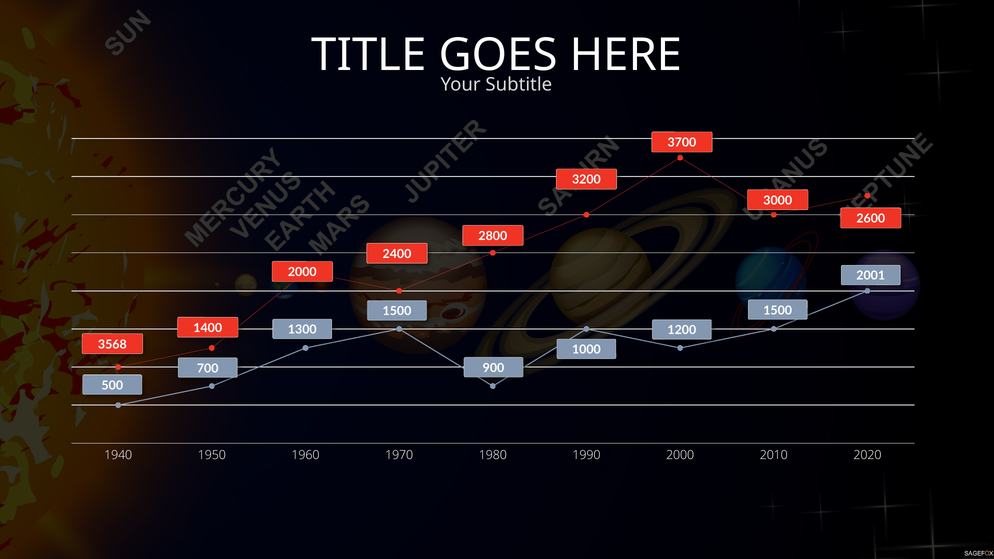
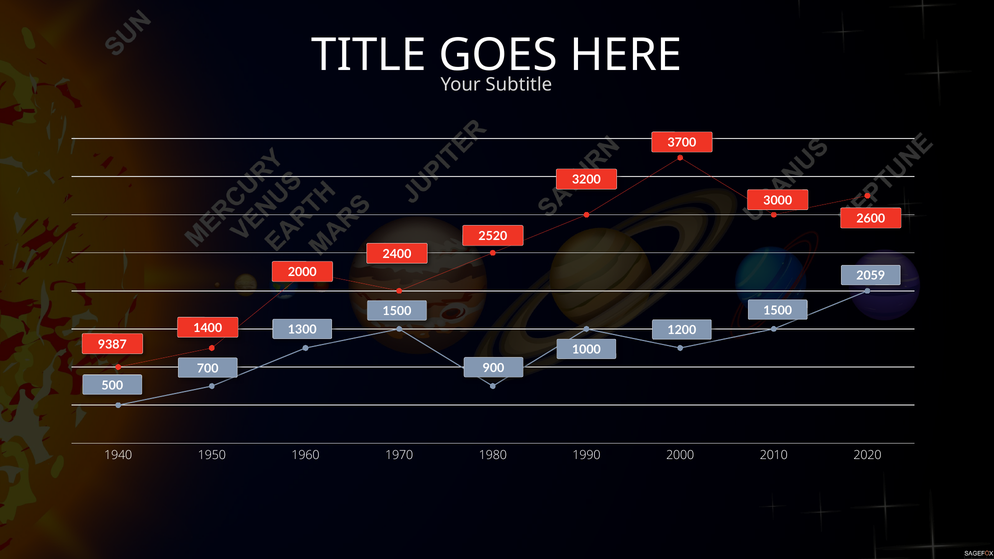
2800: 2800 -> 2520
2001: 2001 -> 2059
3568: 3568 -> 9387
